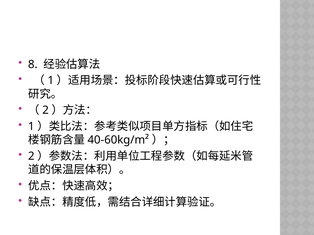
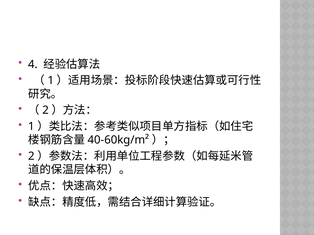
8: 8 -> 4
